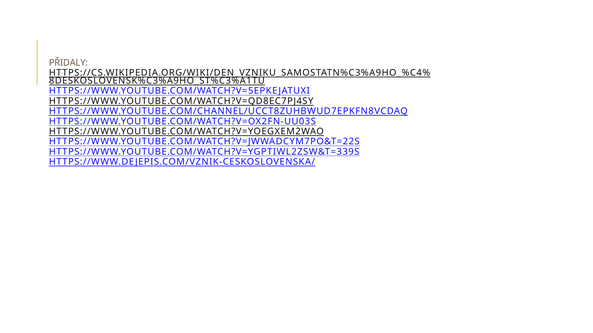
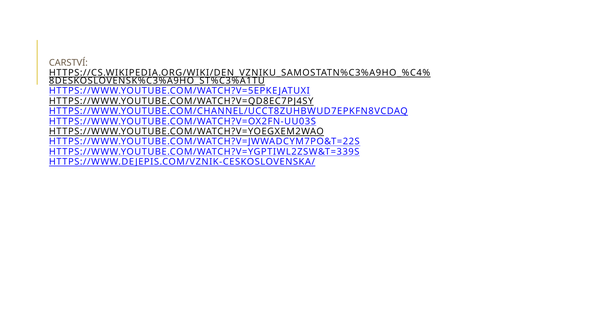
PŘIDALY: PŘIDALY -> CARSTVÍ
